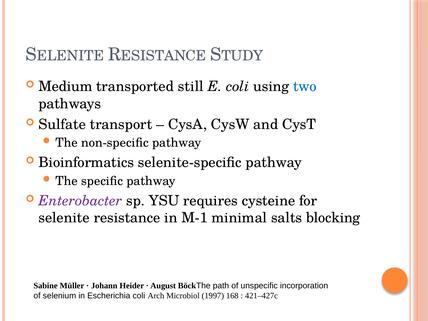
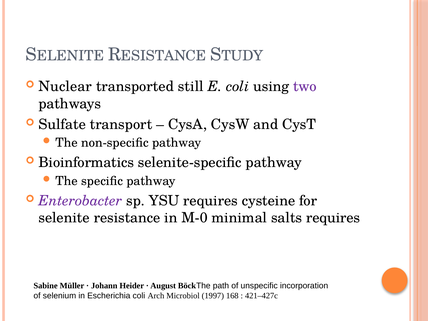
Medium: Medium -> Nuclear
two colour: blue -> purple
M-1: M-1 -> M-0
salts blocking: blocking -> requires
